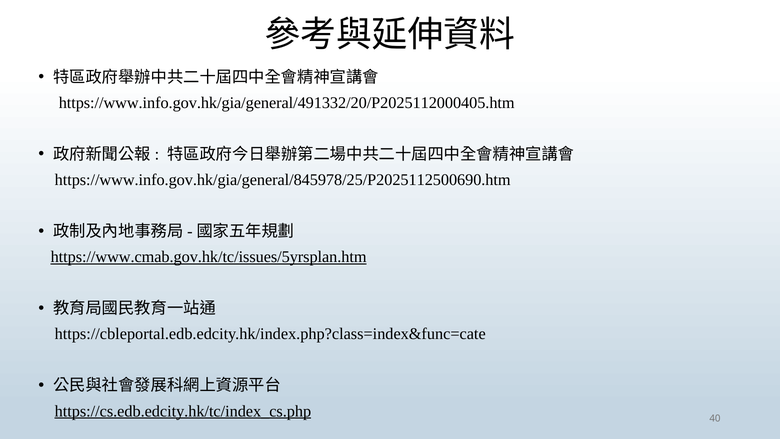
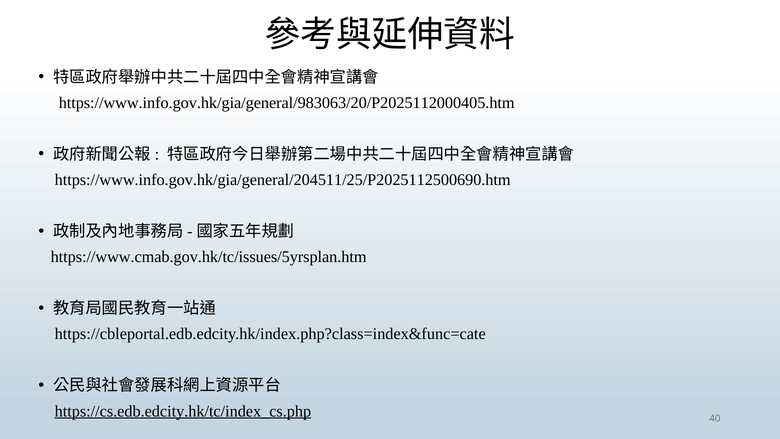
https://www.info.gov.hk/gia/general/491332/20/P2025112000405.htm: https://www.info.gov.hk/gia/general/491332/20/P2025112000405.htm -> https://www.info.gov.hk/gia/general/983063/20/P2025112000405.htm
https://www.info.gov.hk/gia/general/845978/25/P2025112500690.htm: https://www.info.gov.hk/gia/general/845978/25/P2025112500690.htm -> https://www.info.gov.hk/gia/general/204511/25/P2025112500690.htm
https://www.cmab.gov.hk/tc/issues/5yrsplan.htm underline: present -> none
